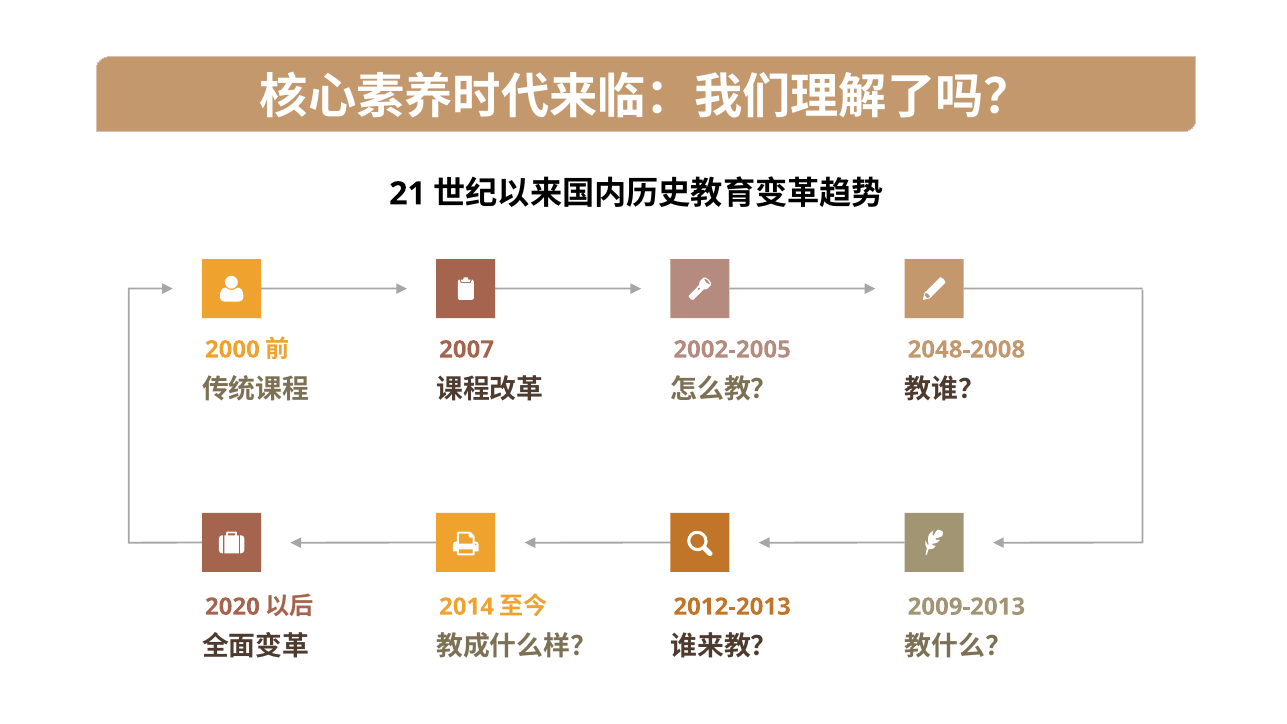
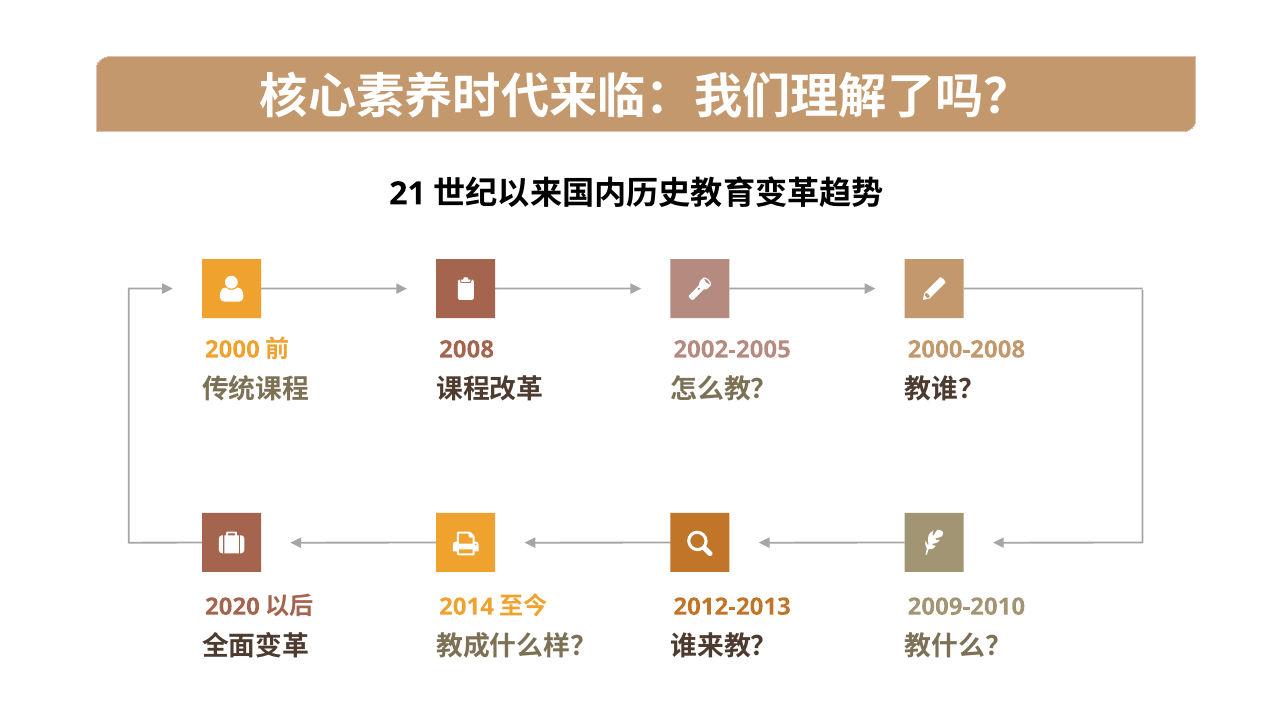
2007: 2007 -> 2008
2048-2008: 2048-2008 -> 2000-2008
2009-2013: 2009-2013 -> 2009-2010
